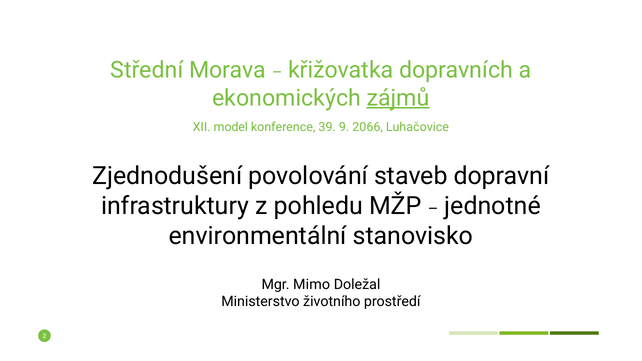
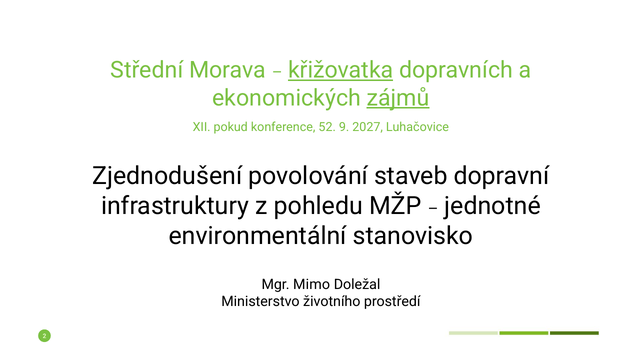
křižovatka underline: none -> present
model: model -> pokud
39: 39 -> 52
2066: 2066 -> 2027
